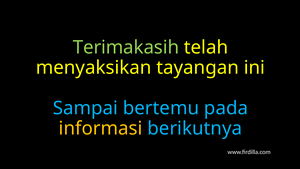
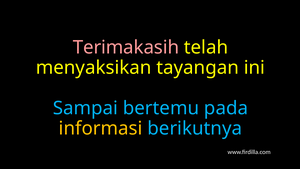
Terimakasih colour: light green -> pink
